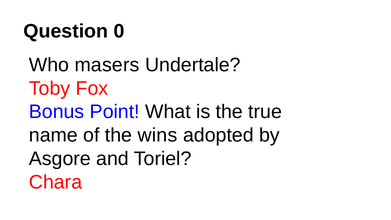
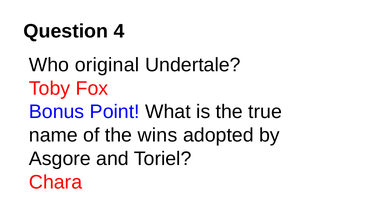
0: 0 -> 4
masers: masers -> original
